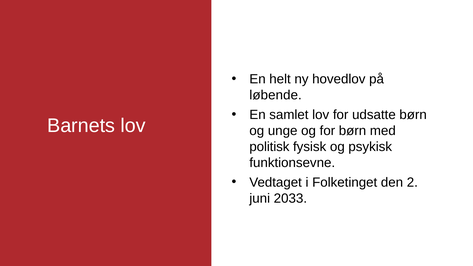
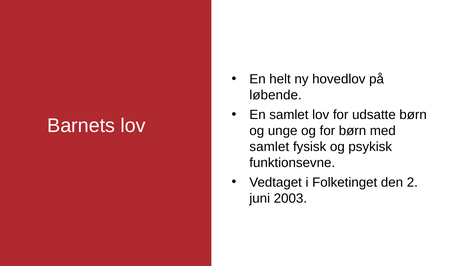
politisk at (269, 147): politisk -> samlet
2033: 2033 -> 2003
